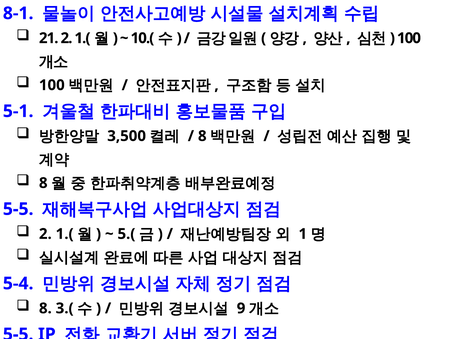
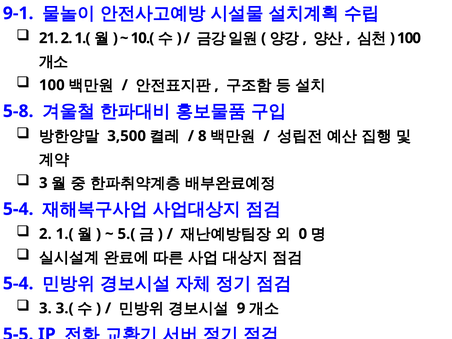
8-1: 8-1 -> 9-1
5-1: 5-1 -> 5-8
8 at (43, 183): 8 -> 3
5-5 at (18, 209): 5-5 -> 5-4
1: 1 -> 0
8 at (45, 308): 8 -> 3
